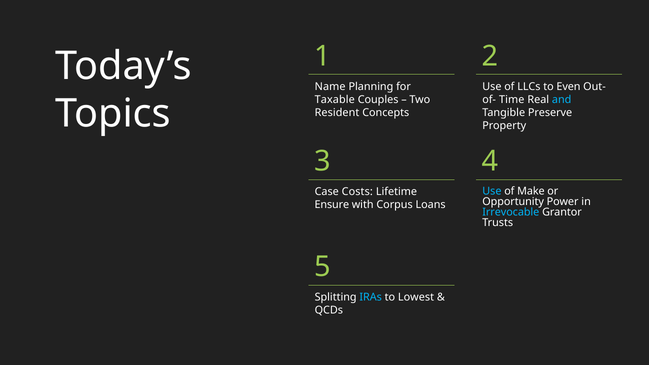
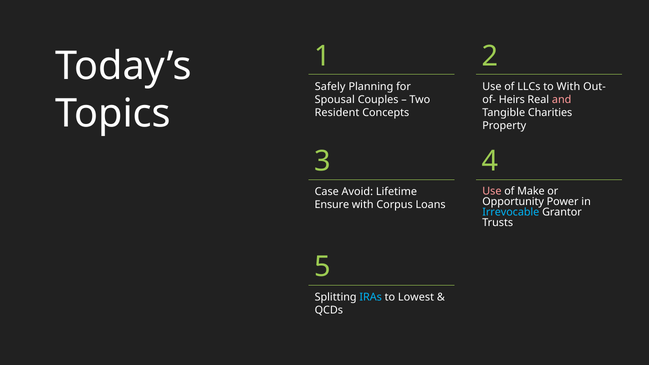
Name: Name -> Safely
to Even: Even -> With
Taxable: Taxable -> Spousal
Time: Time -> Heirs
and colour: light blue -> pink
Preserve: Preserve -> Charities
Use at (492, 191) colour: light blue -> pink
Costs: Costs -> Avoid
